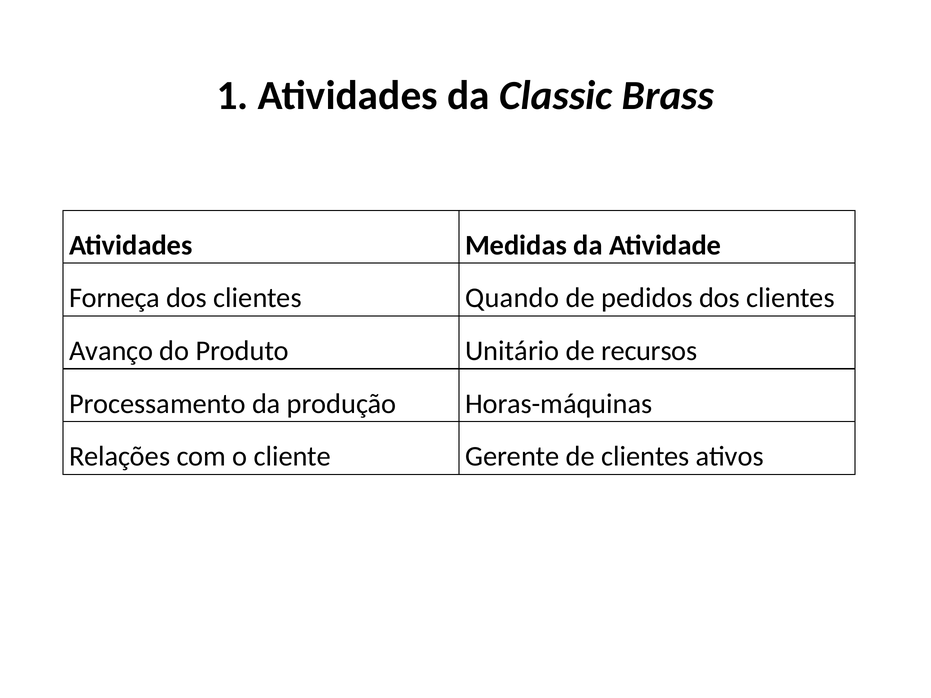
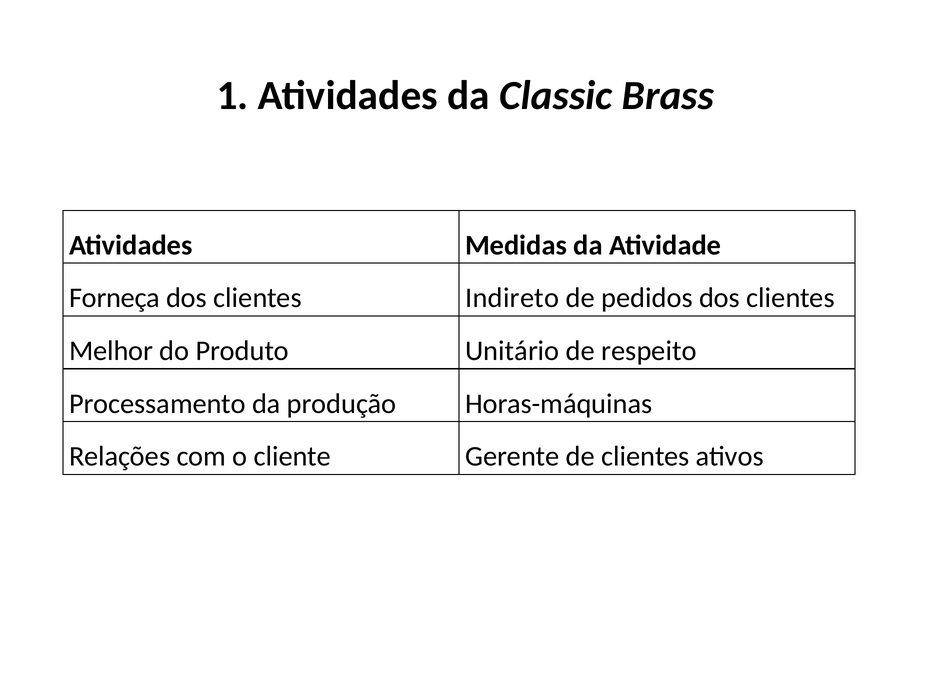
Quando: Quando -> Indireto
Avanço: Avanço -> Melhor
recursos: recursos -> respeito
